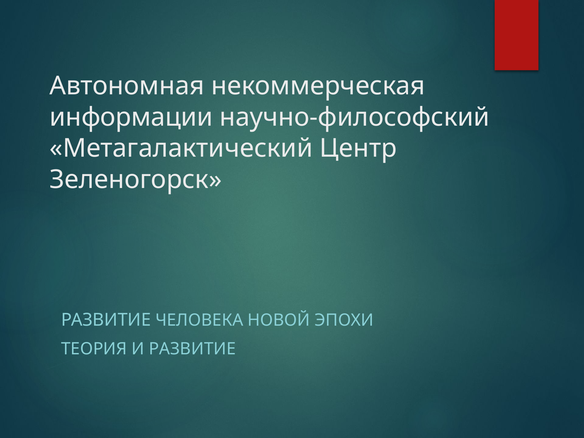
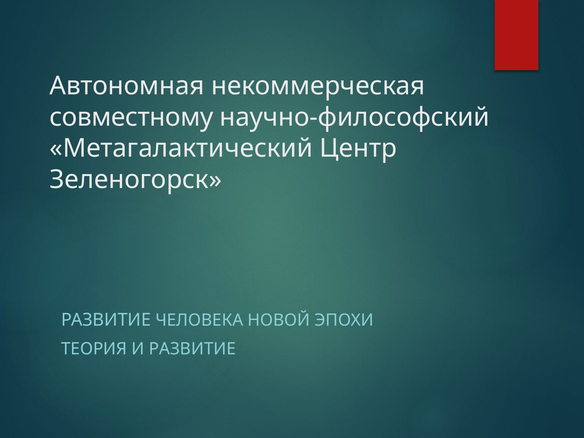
информации: информации -> совместному
